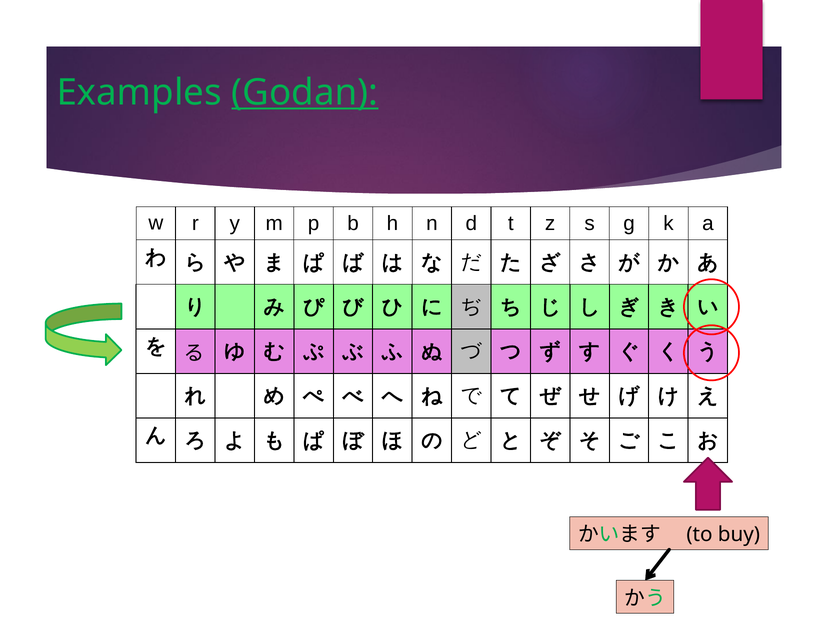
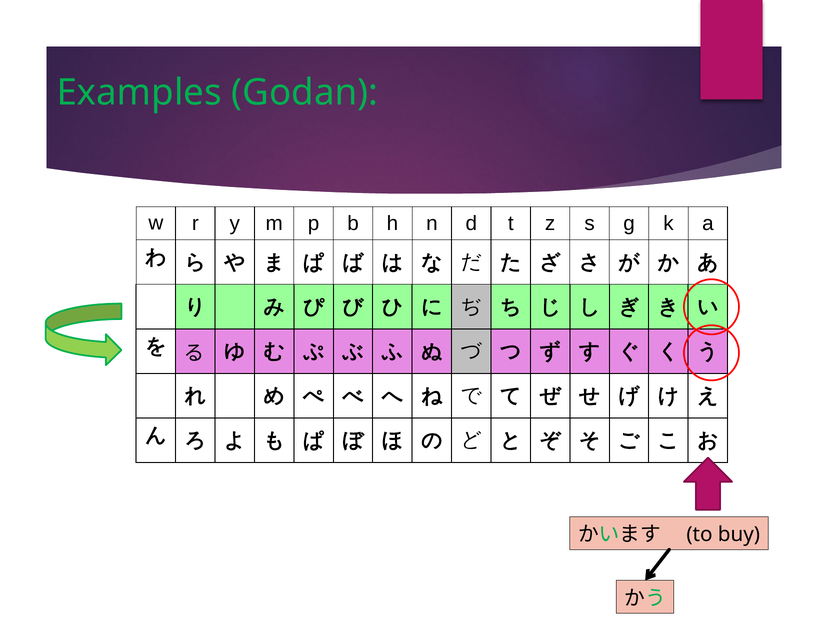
Godan underline: present -> none
